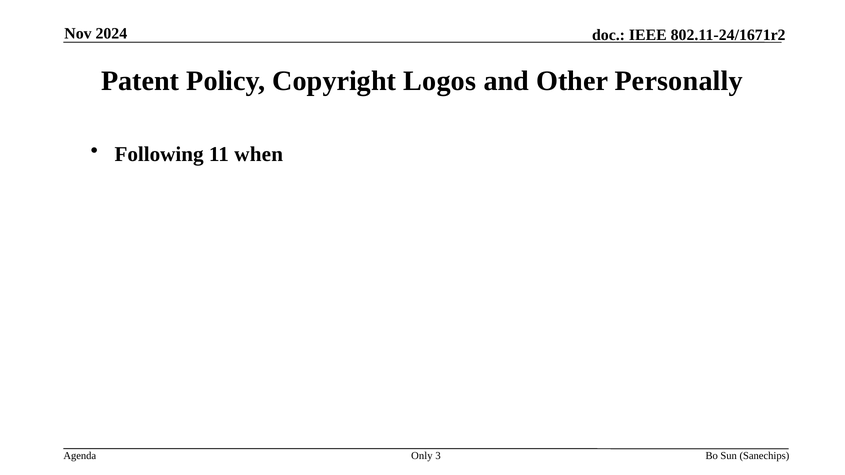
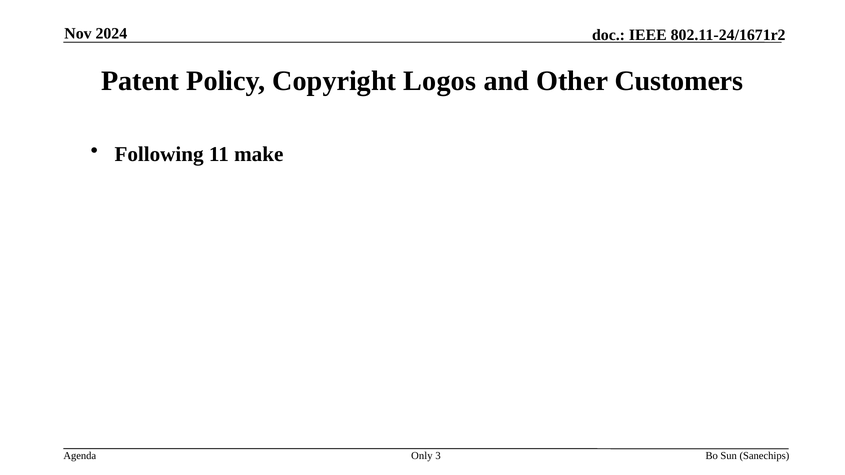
Personally: Personally -> Customers
when: when -> make
